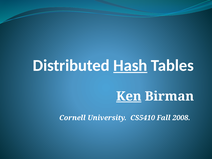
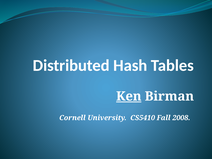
Hash underline: present -> none
